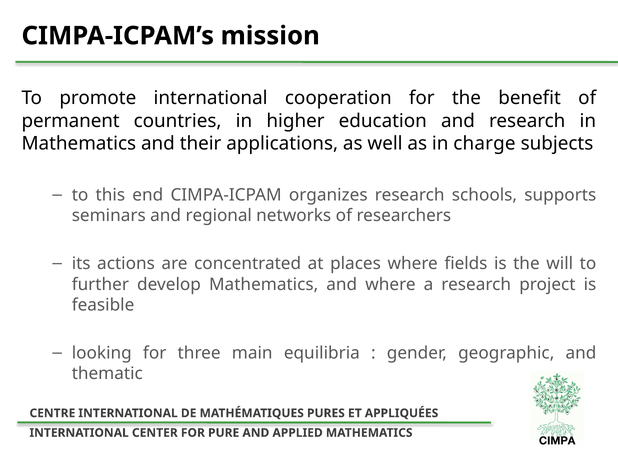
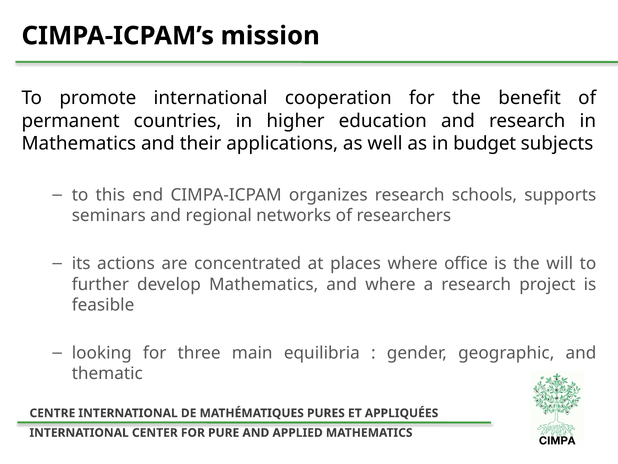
charge: charge -> budget
fields: fields -> office
